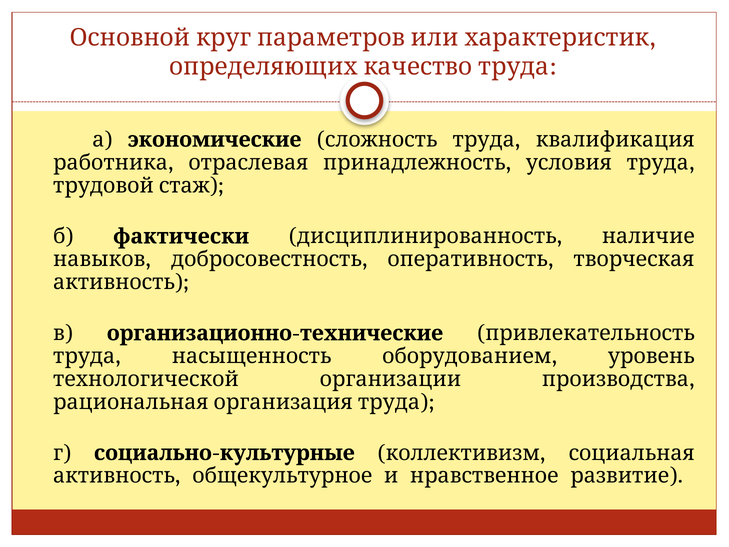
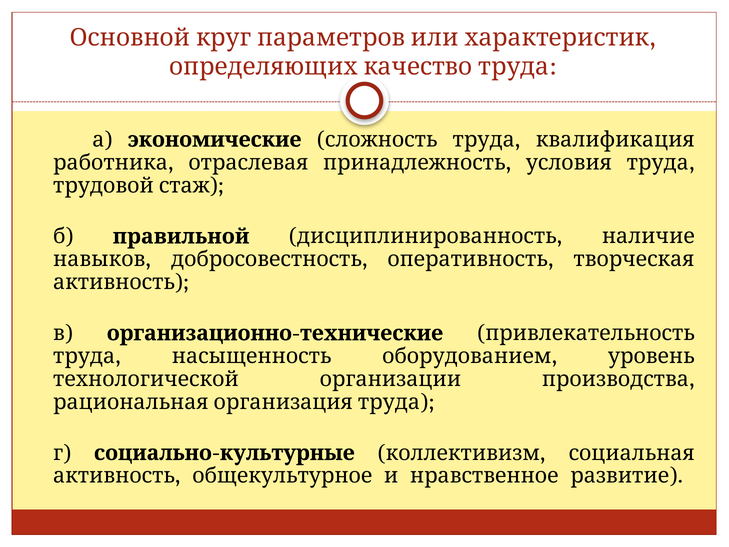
фактически: фактически -> правильной
